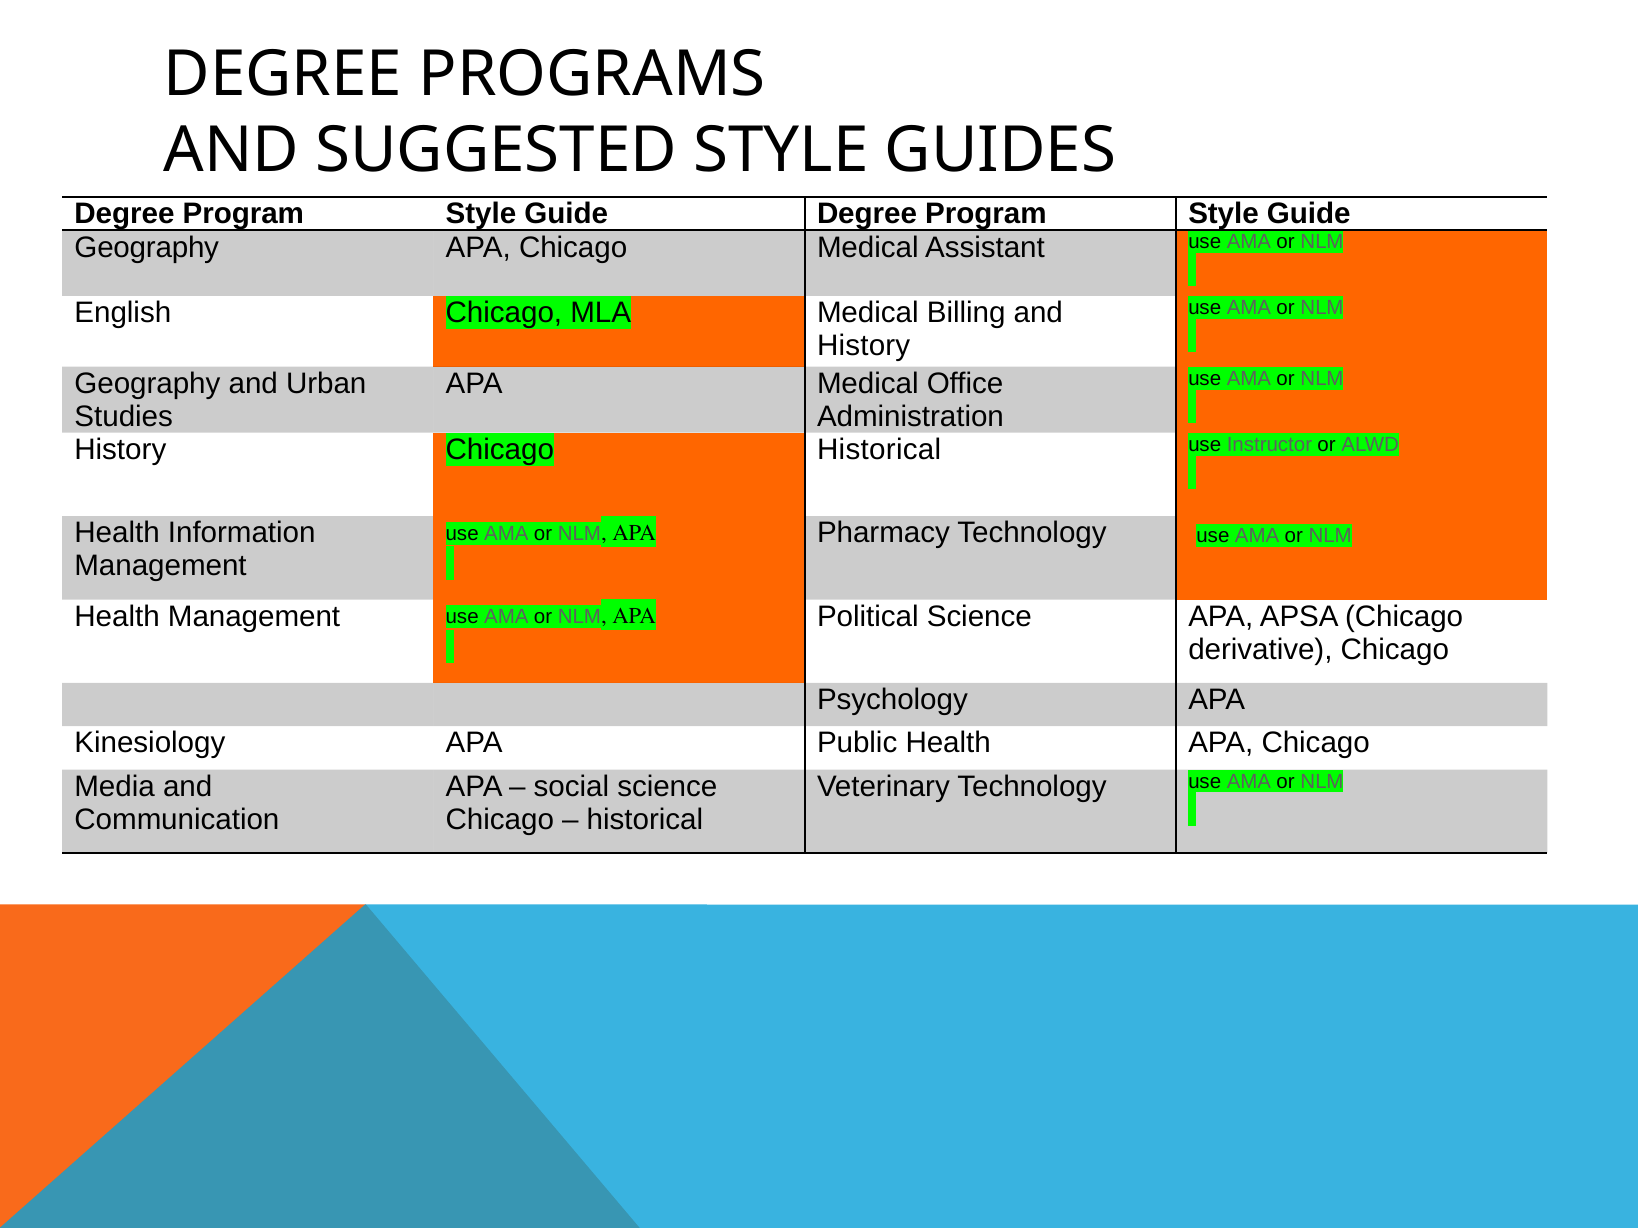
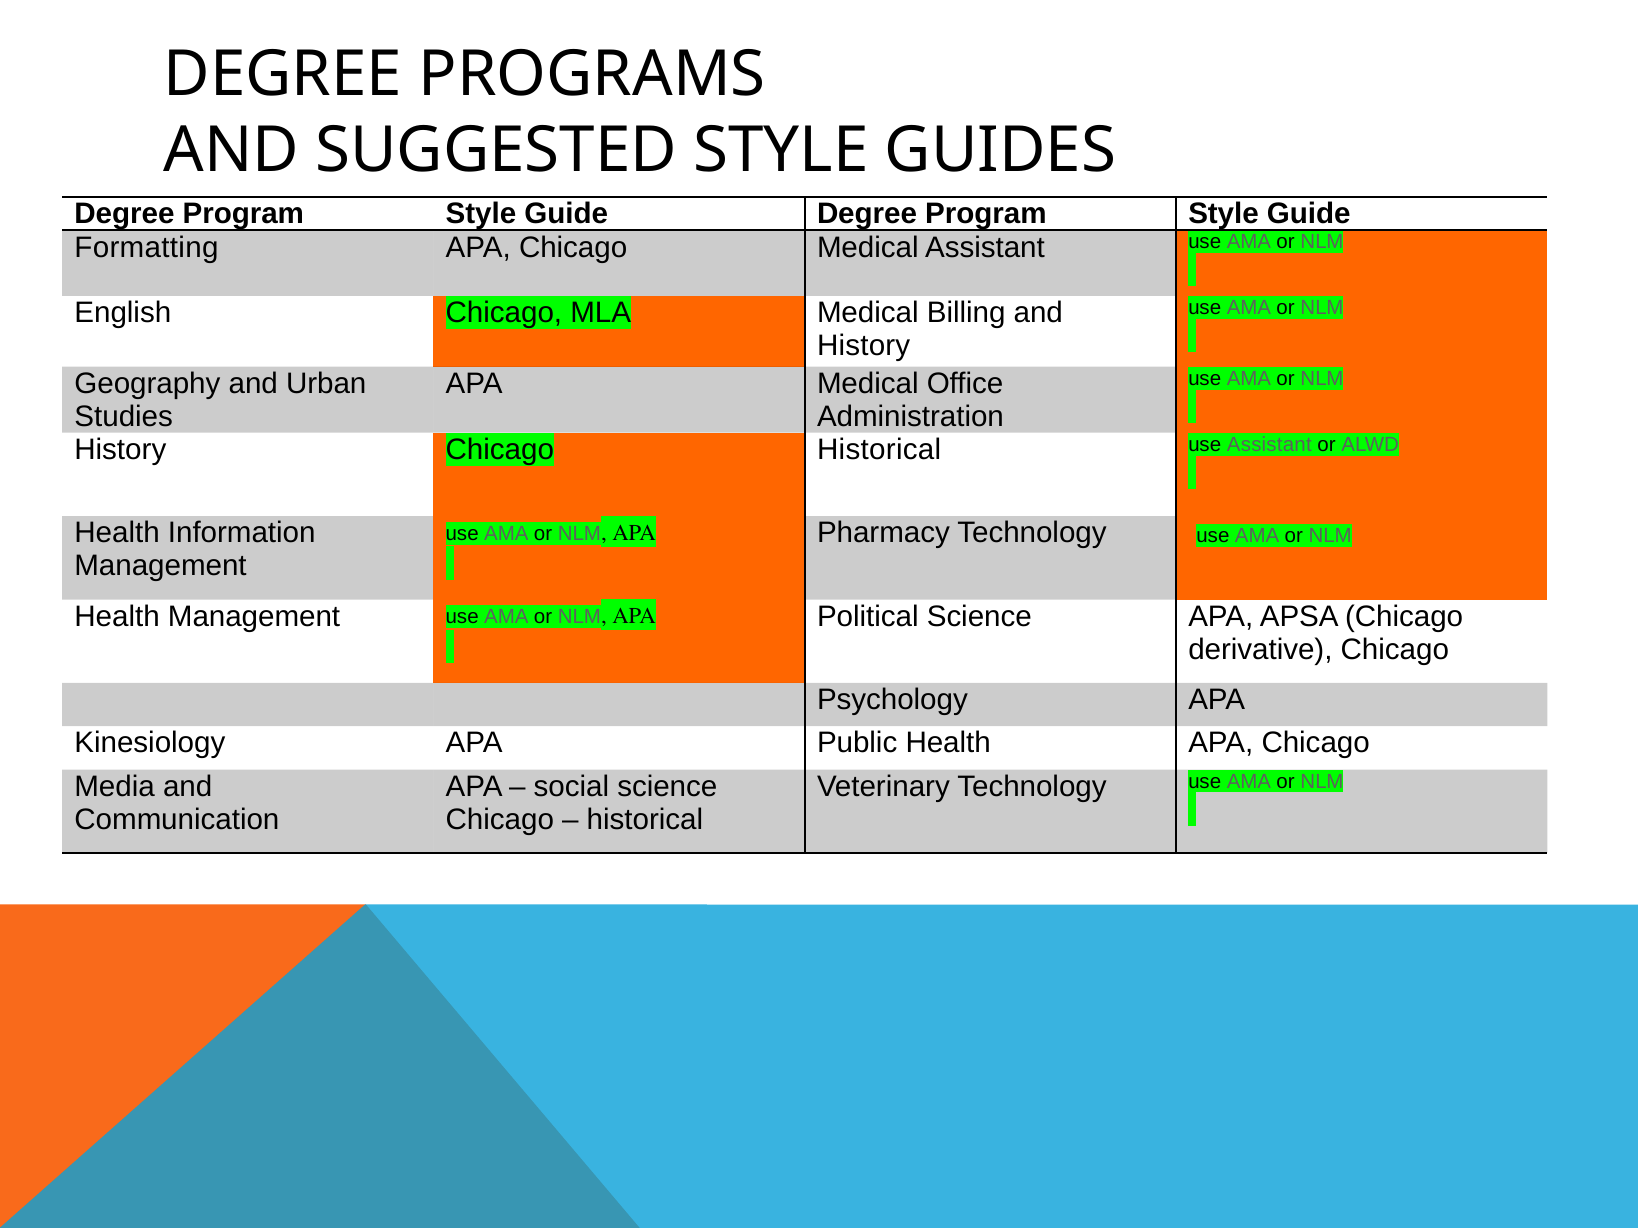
Geography at (147, 247): Geography -> Formatting
use Instructor: Instructor -> Assistant
